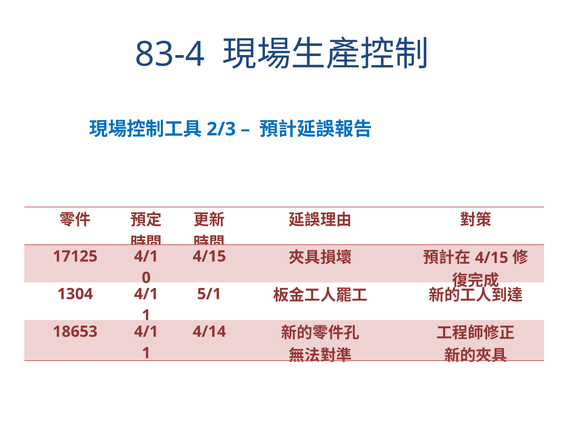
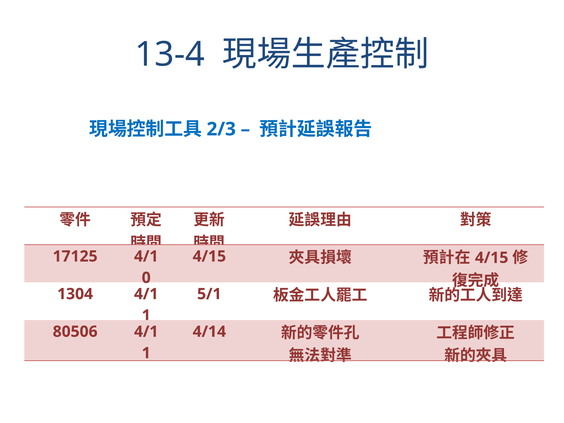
83-4: 83-4 -> 13-4
18653: 18653 -> 80506
